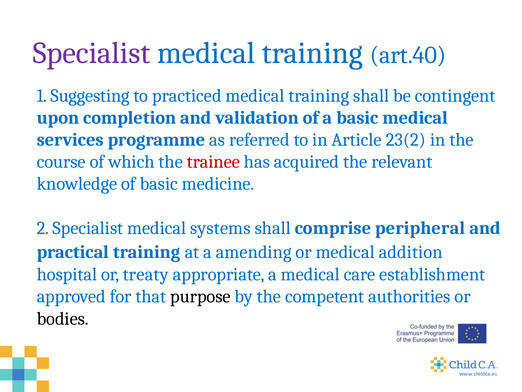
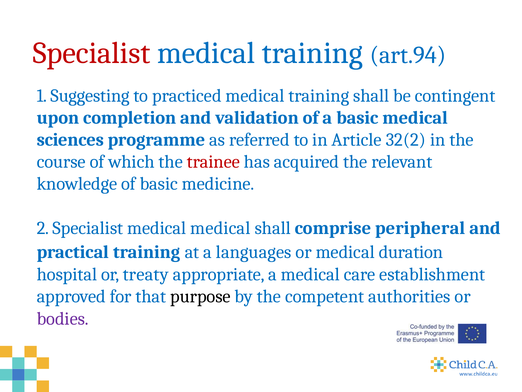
Specialist at (92, 53) colour: purple -> red
art.40: art.40 -> art.94
services: services -> sciences
23(2: 23(2 -> 32(2
medical systems: systems -> medical
amending: amending -> languages
addition: addition -> duration
bodies colour: black -> purple
